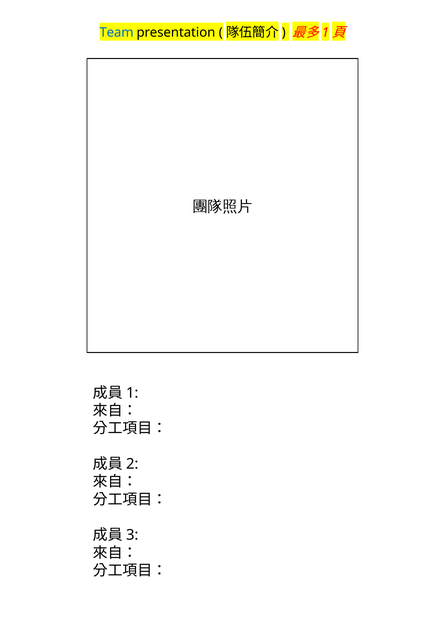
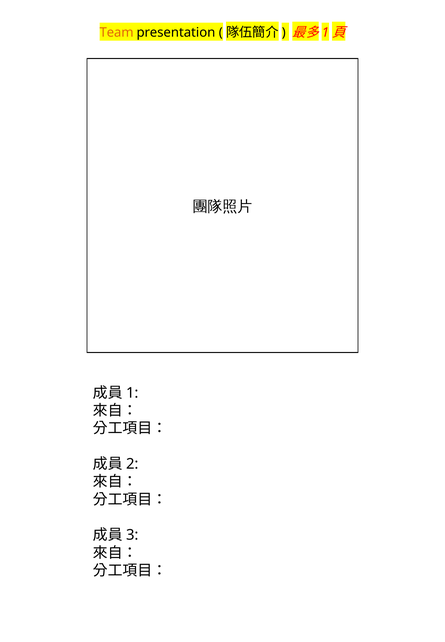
Team colour: blue -> orange
